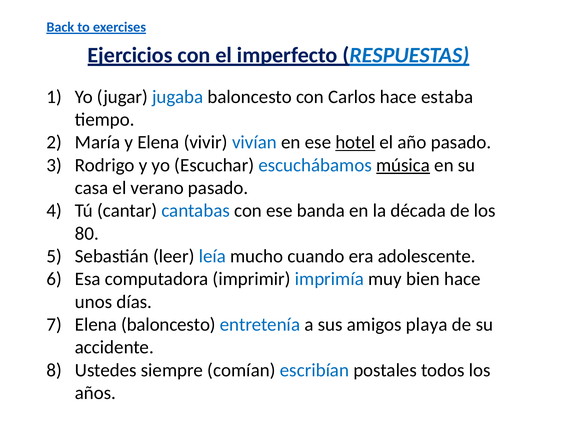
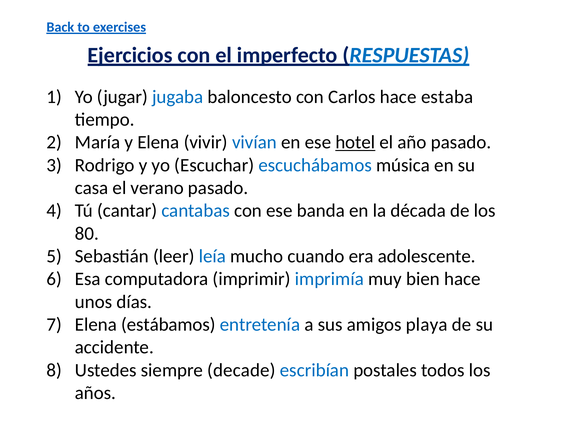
música underline: present -> none
Elena baloncesto: baloncesto -> estábamos
comían: comían -> decade
